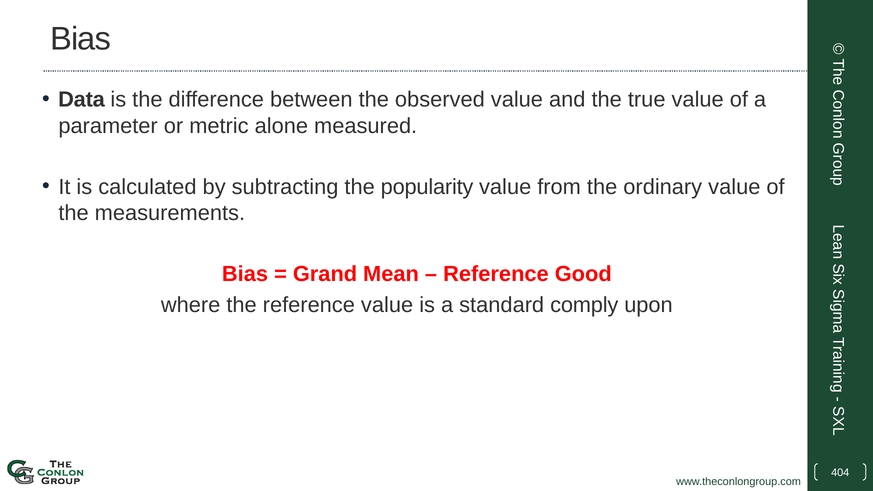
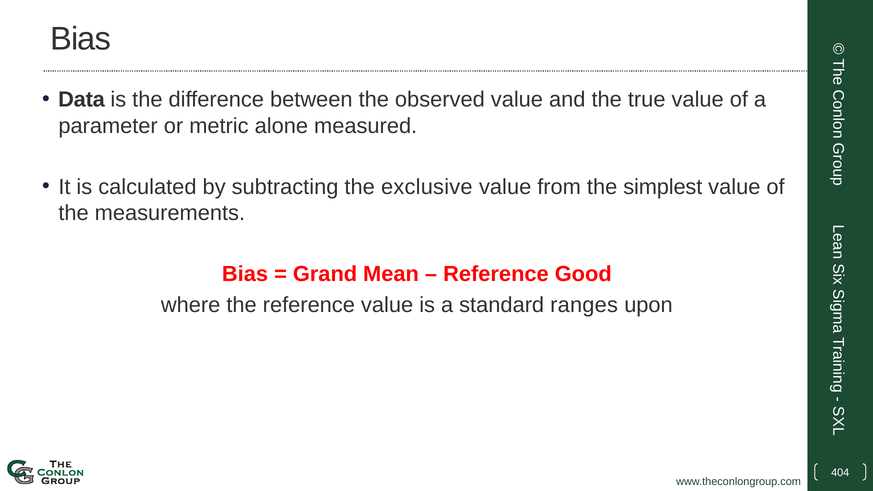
popularity: popularity -> exclusive
ordinary: ordinary -> simplest
comply: comply -> ranges
